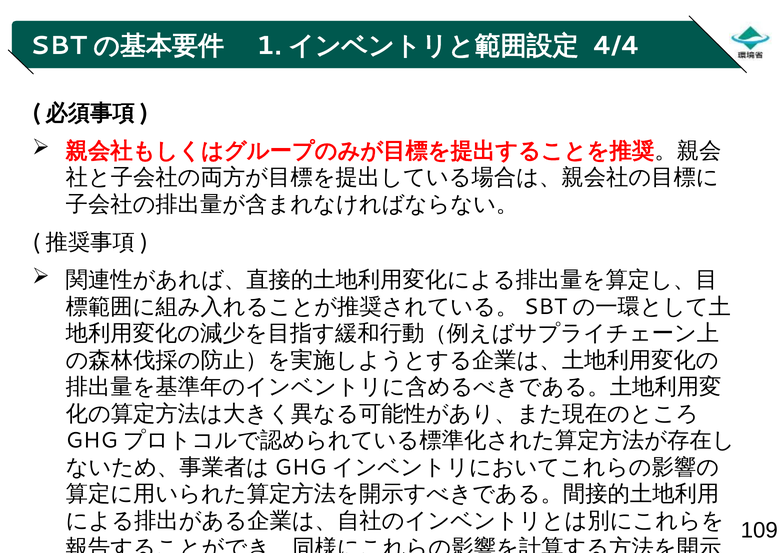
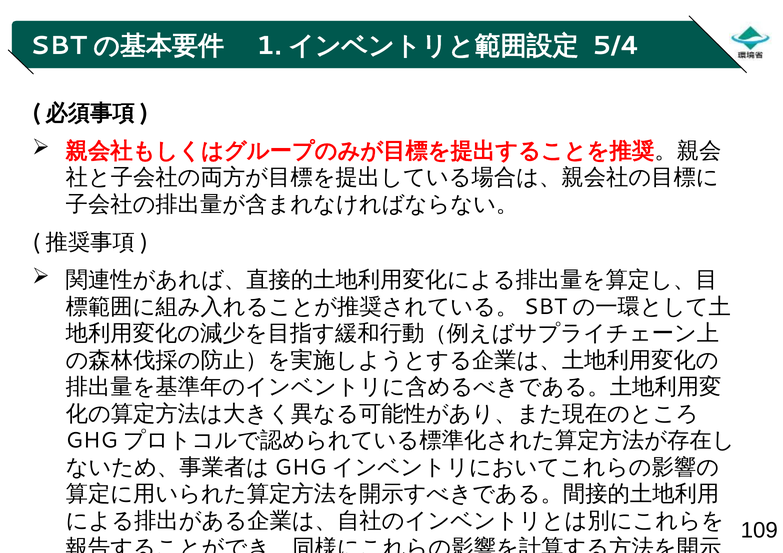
4/4: 4/4 -> 5/4
